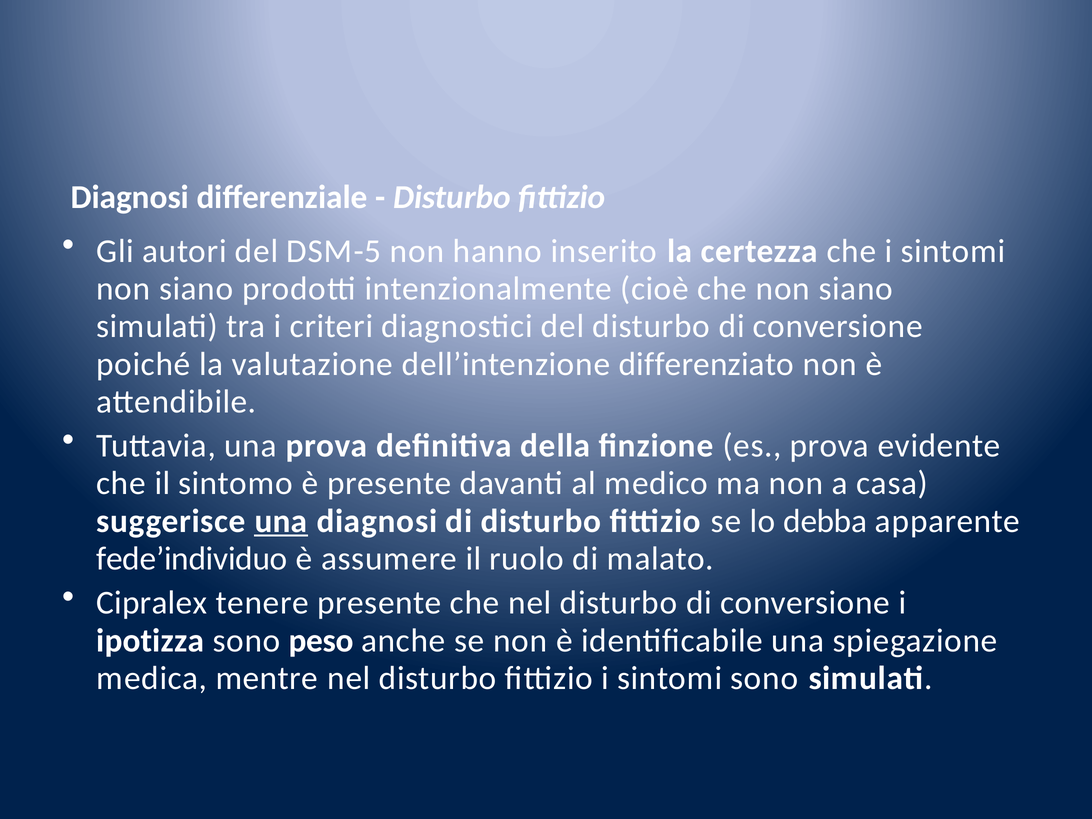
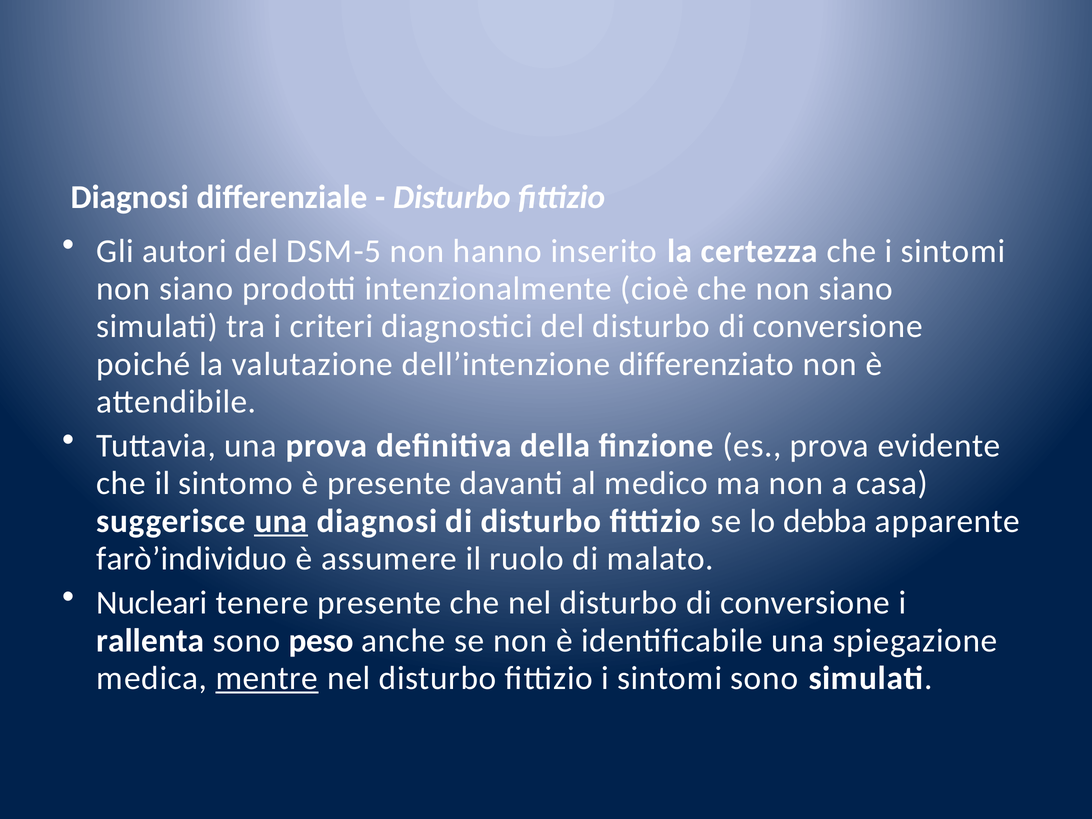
fede’individuo: fede’individuo -> farò’individuo
Cipralex: Cipralex -> Nucleari
ipotizza: ipotizza -> rallenta
mentre underline: none -> present
